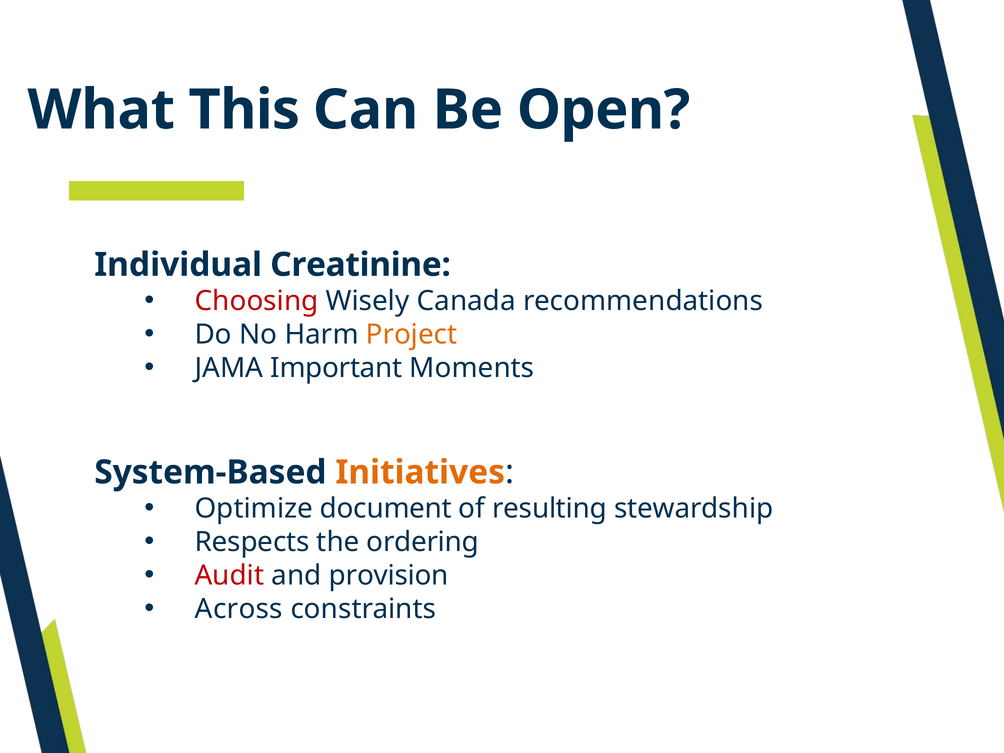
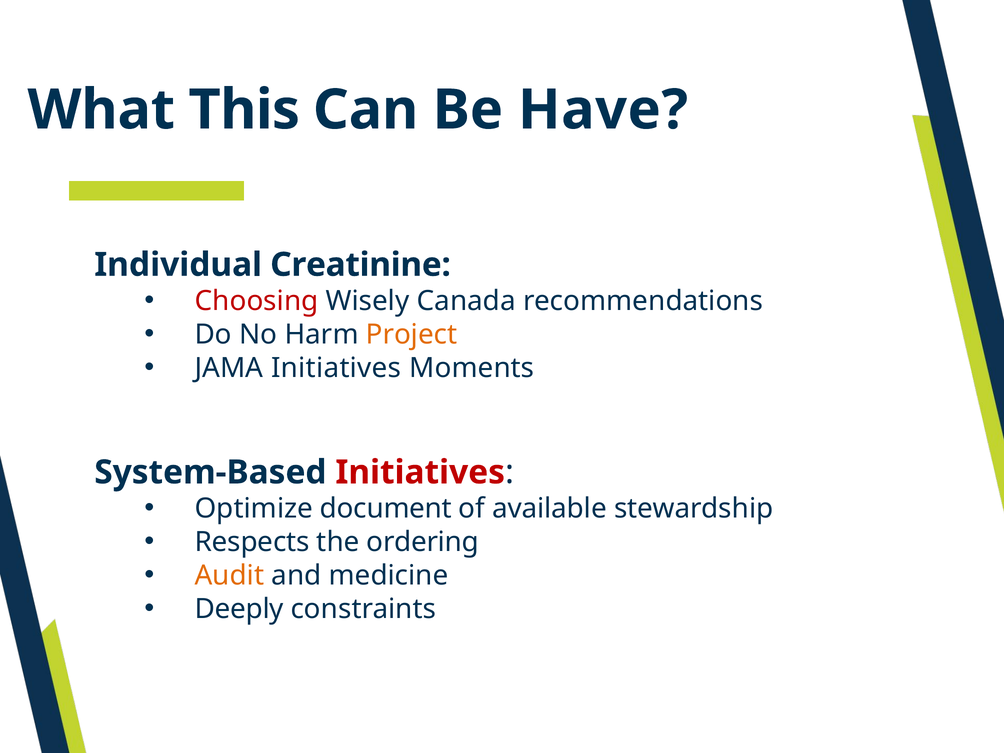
Open: Open -> Have
JAMA Important: Important -> Initiatives
Initiatives at (420, 472) colour: orange -> red
resulting: resulting -> available
Audit colour: red -> orange
provision: provision -> medicine
Across: Across -> Deeply
